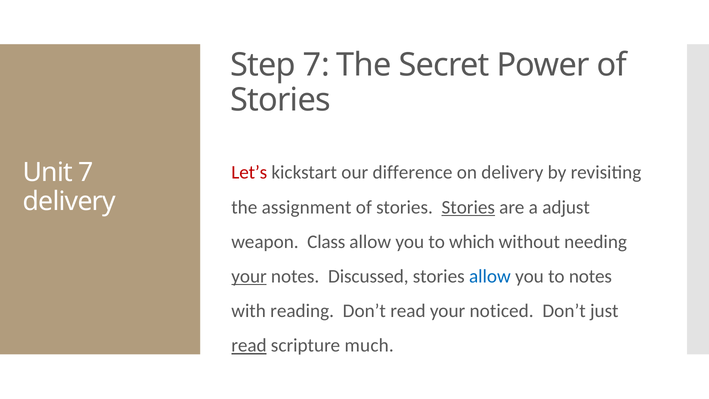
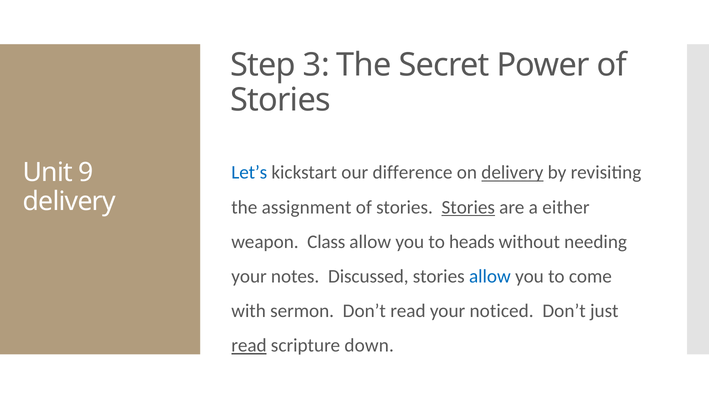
Step 7: 7 -> 3
Let’s colour: red -> blue
delivery at (512, 173) underline: none -> present
Unit 7: 7 -> 9
adjust: adjust -> either
which: which -> heads
your at (249, 276) underline: present -> none
to notes: notes -> come
reading: reading -> sermon
much: much -> down
